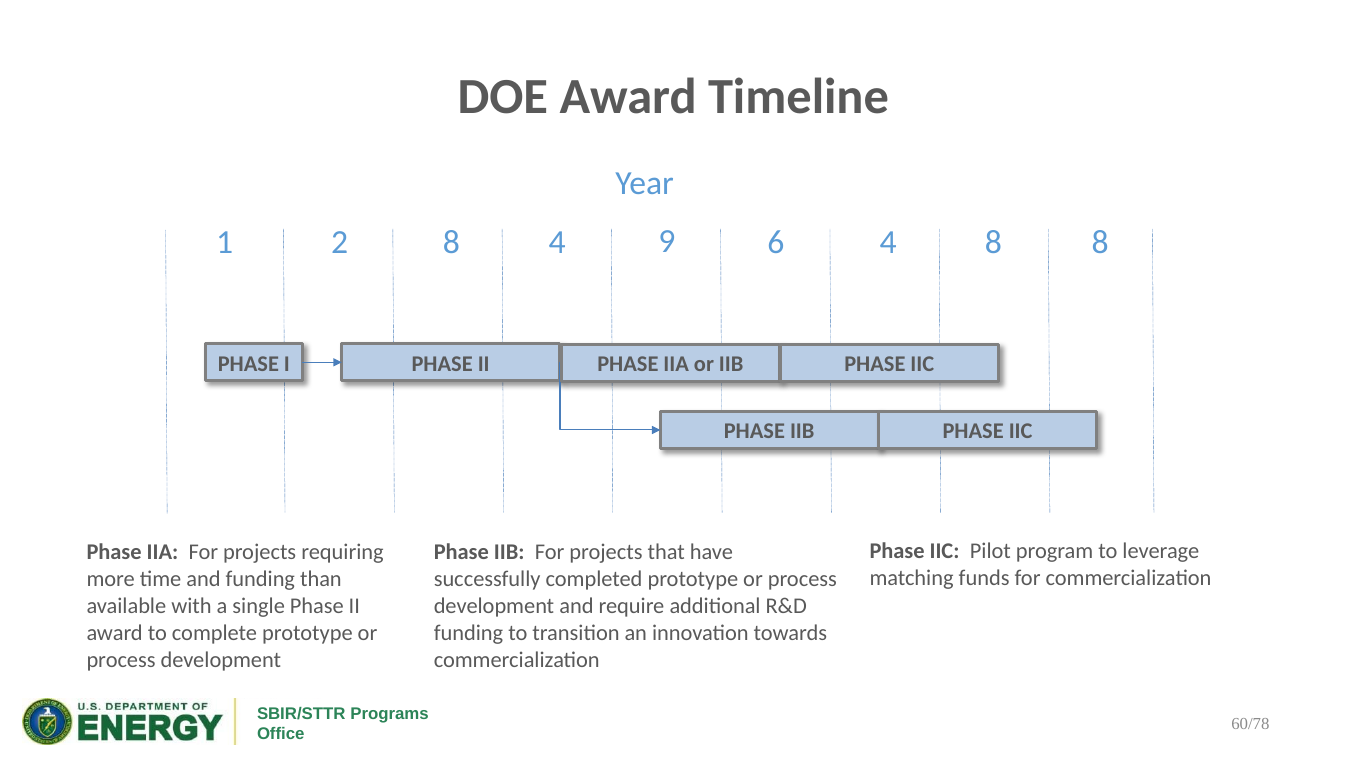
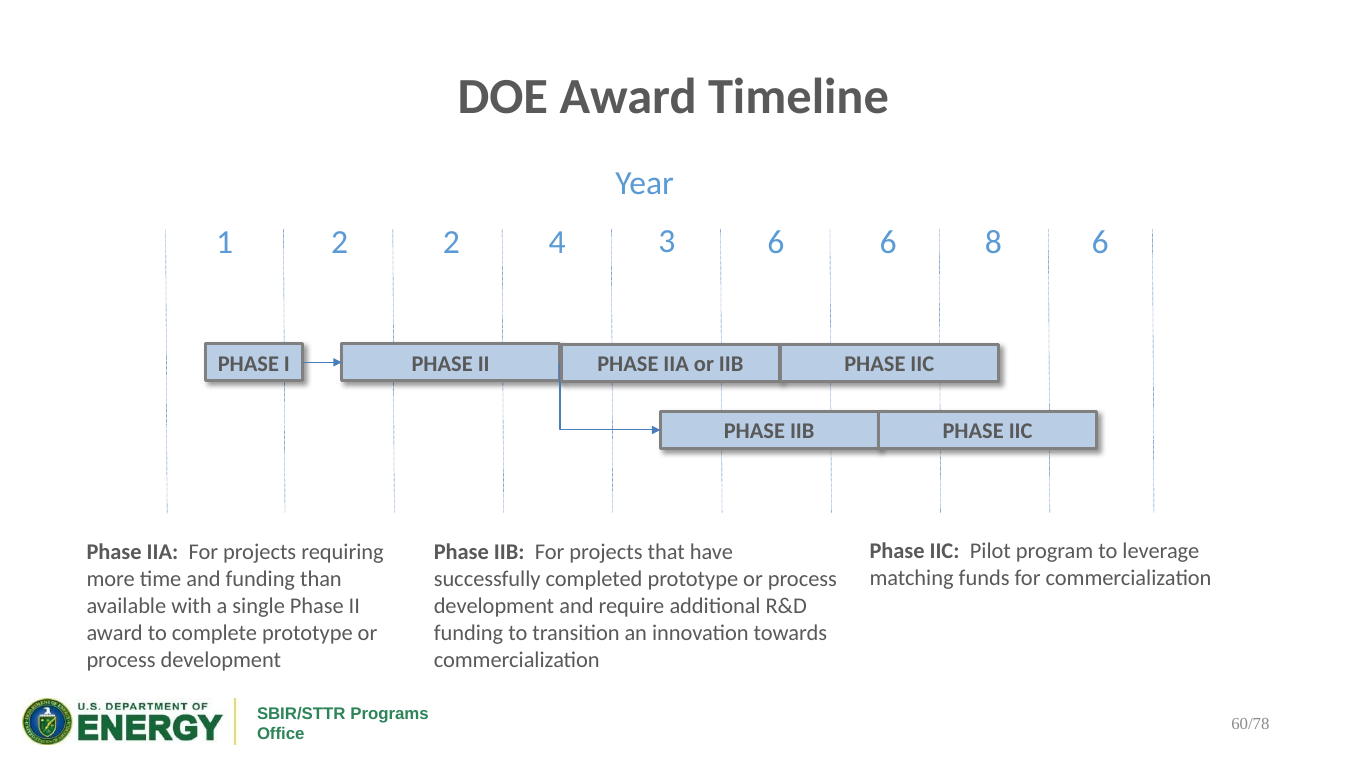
2 8: 8 -> 2
9: 9 -> 3
6 4: 4 -> 6
8 8: 8 -> 6
